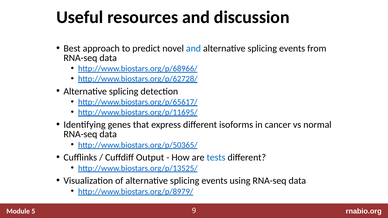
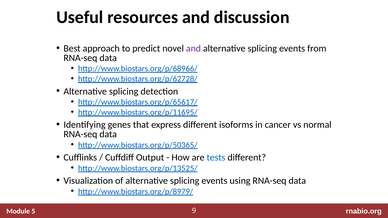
and at (193, 48) colour: blue -> purple
